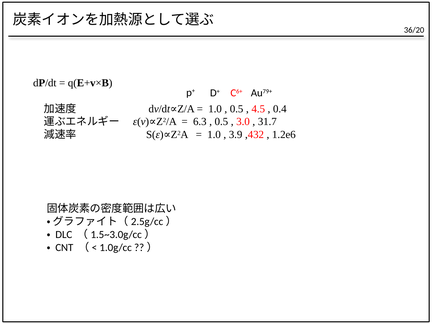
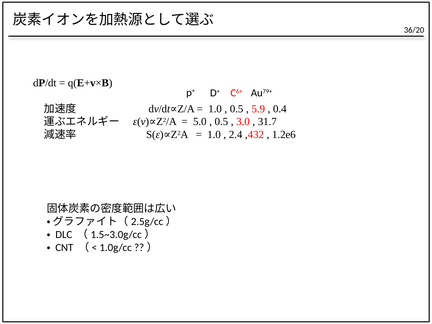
4.5: 4.5 -> 5.9
6.3: 6.3 -> 5.0
3.9: 3.9 -> 2.4
